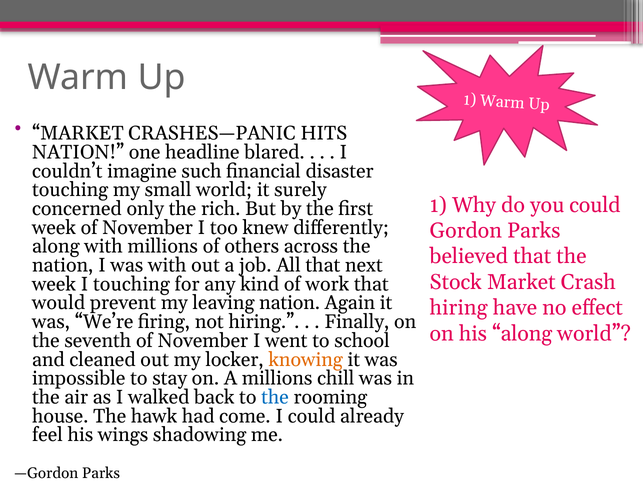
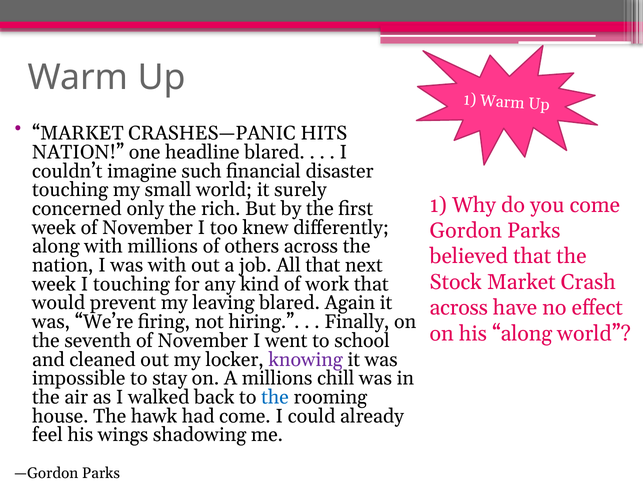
you could: could -> come
leaving nation: nation -> blared
hiring at (459, 308): hiring -> across
knowing colour: orange -> purple
